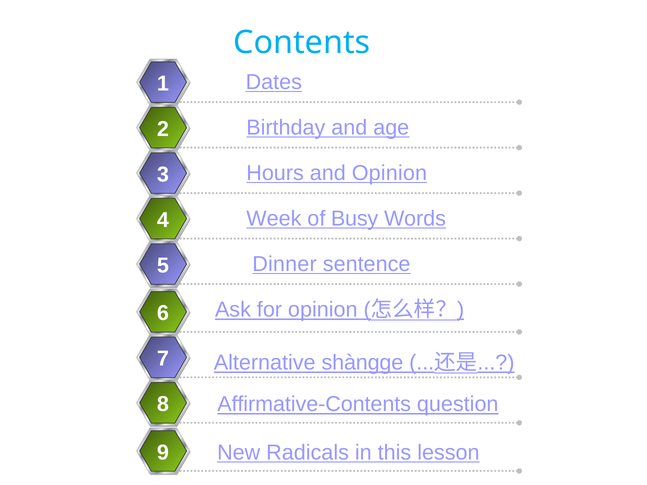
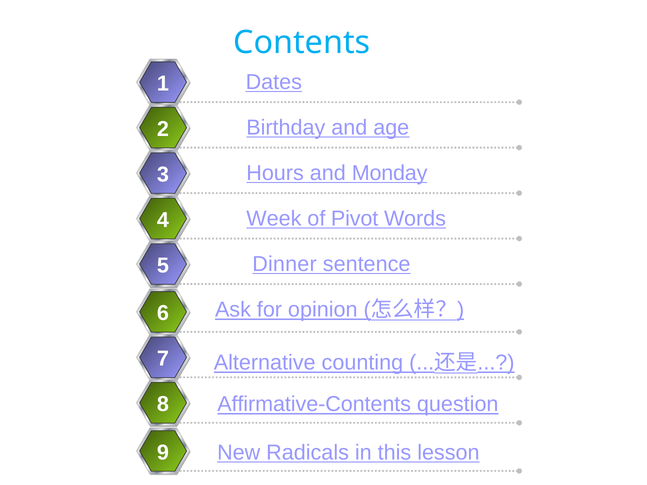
and Opinion: Opinion -> Monday
Busy: Busy -> Pivot
shàngge: shàngge -> counting
